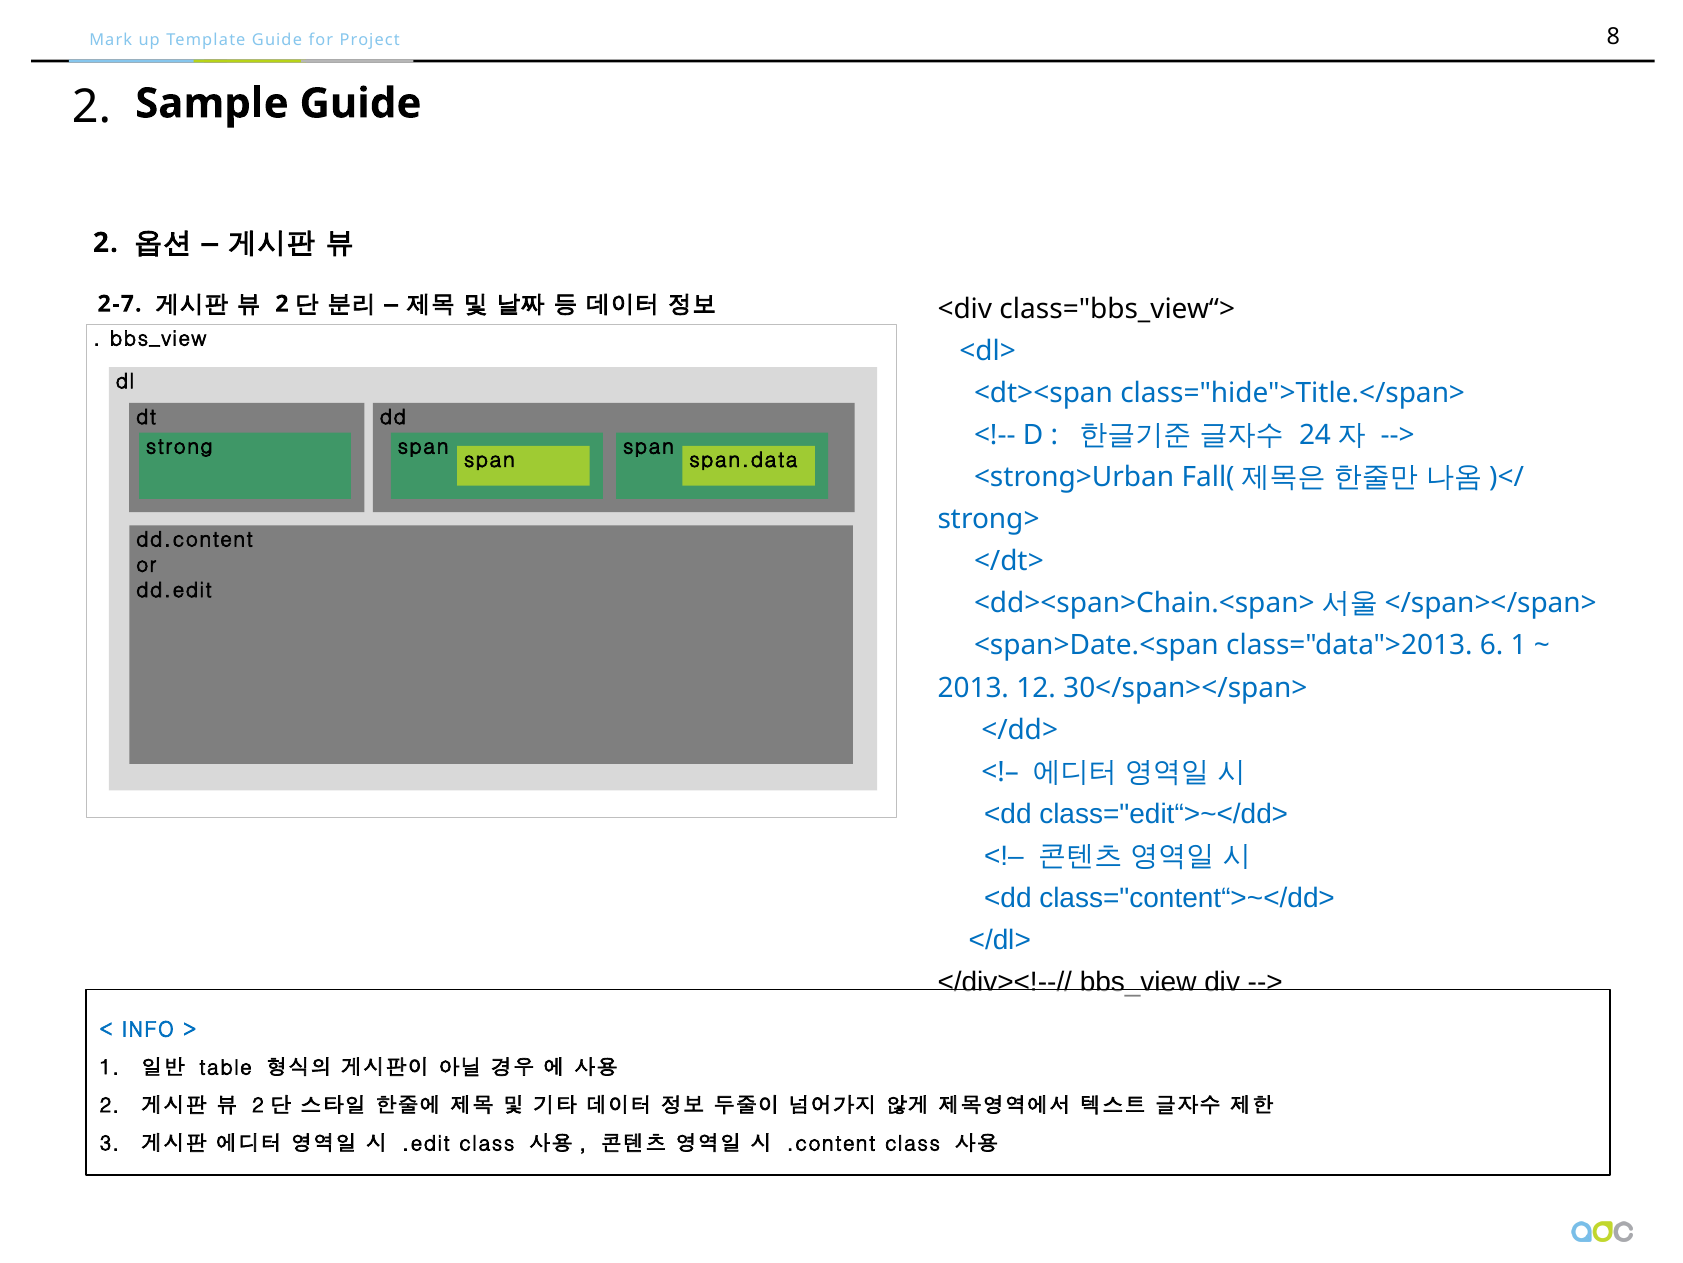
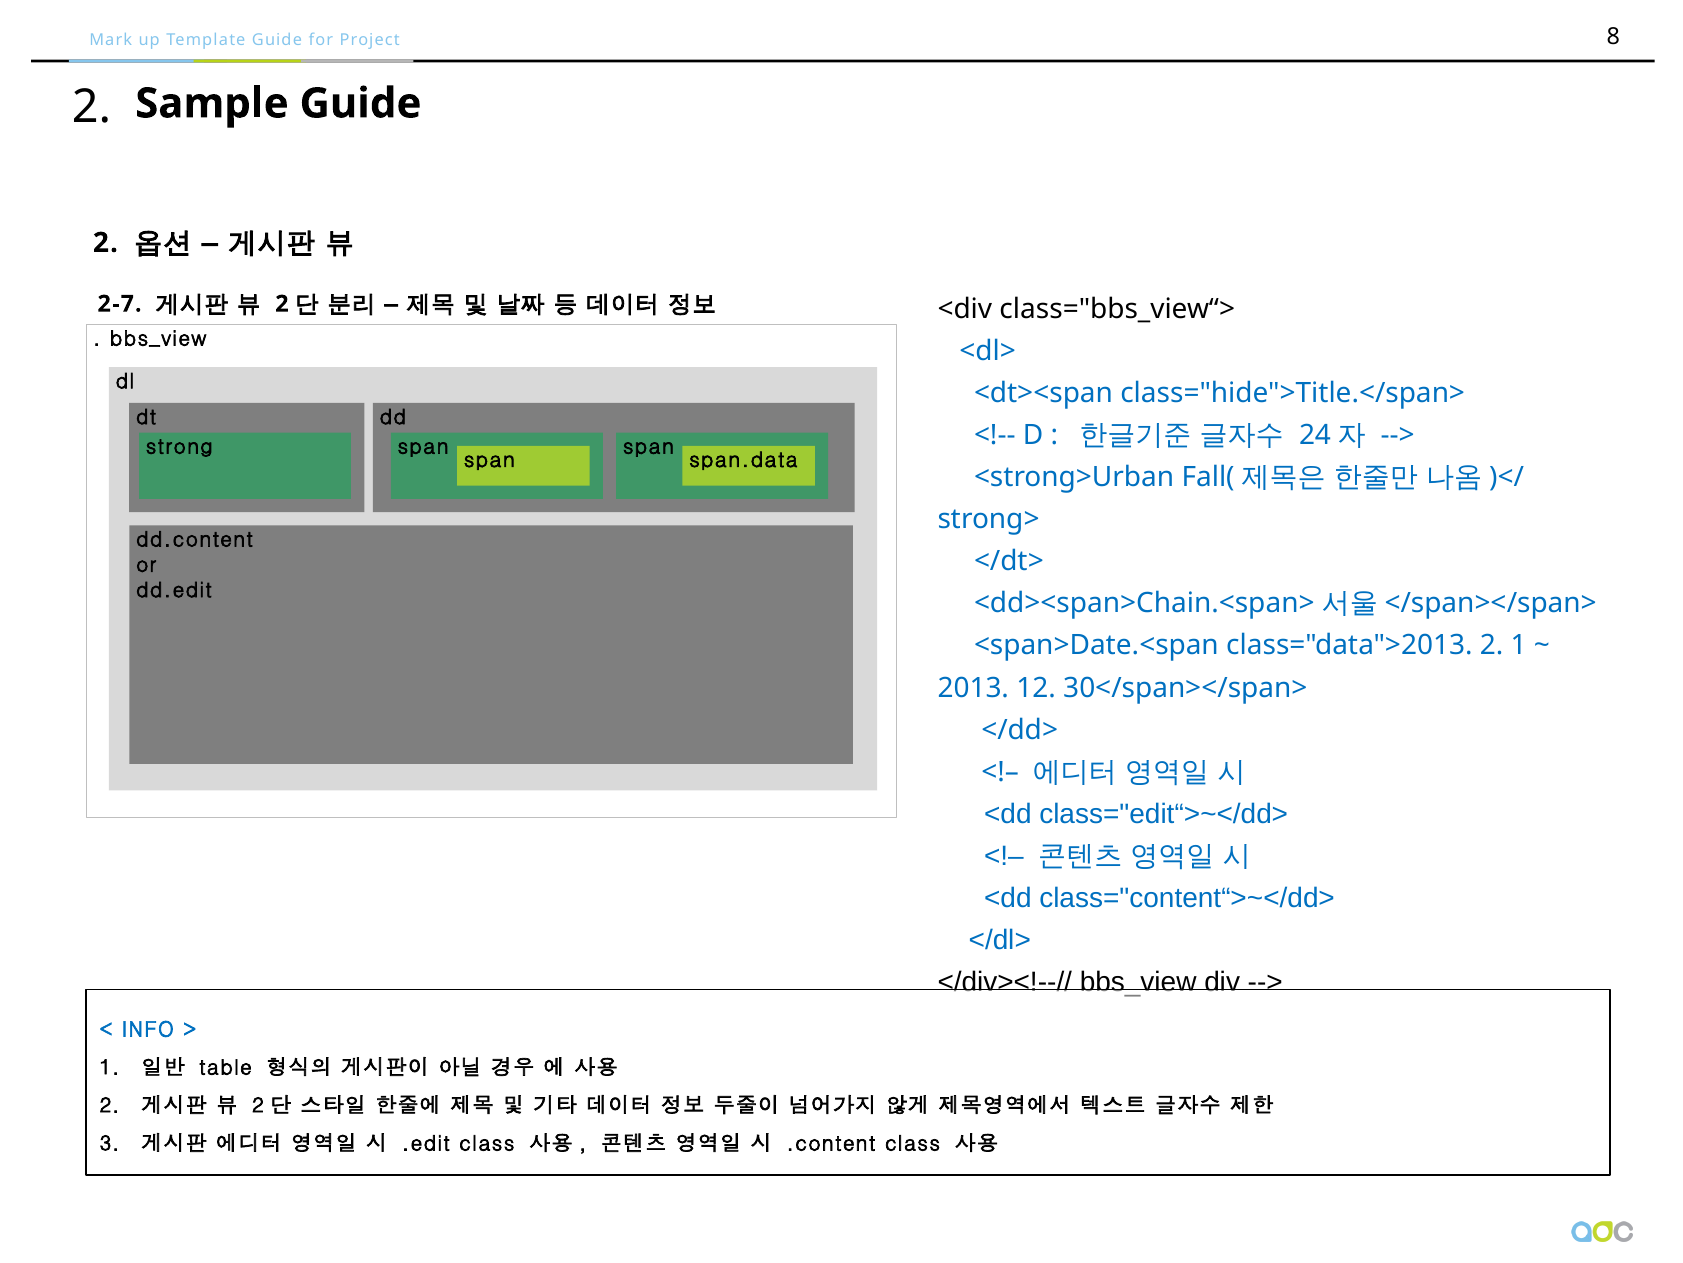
class="data">2013 6: 6 -> 2
